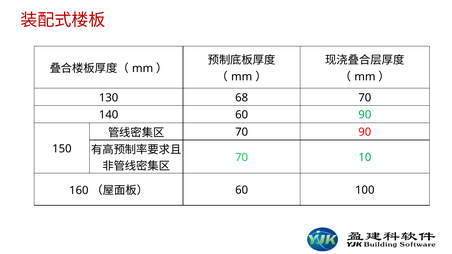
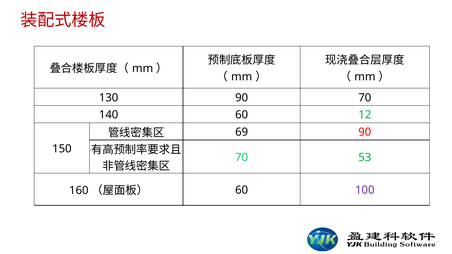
130 68: 68 -> 90
60 90: 90 -> 12
70 at (242, 132): 70 -> 69
10: 10 -> 53
100 colour: black -> purple
